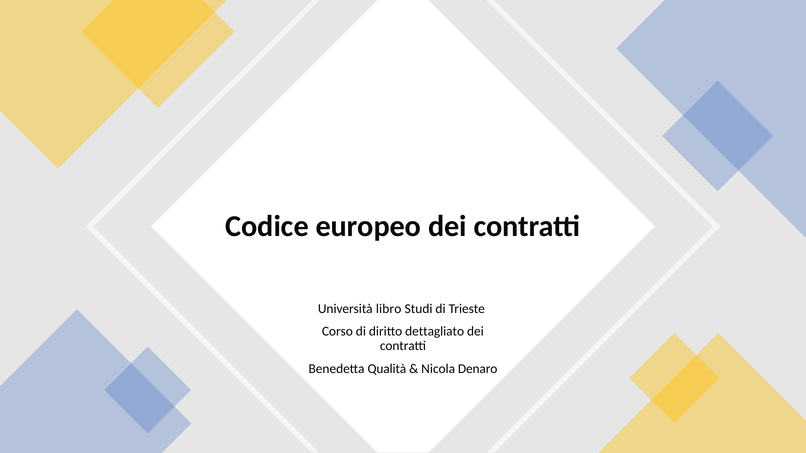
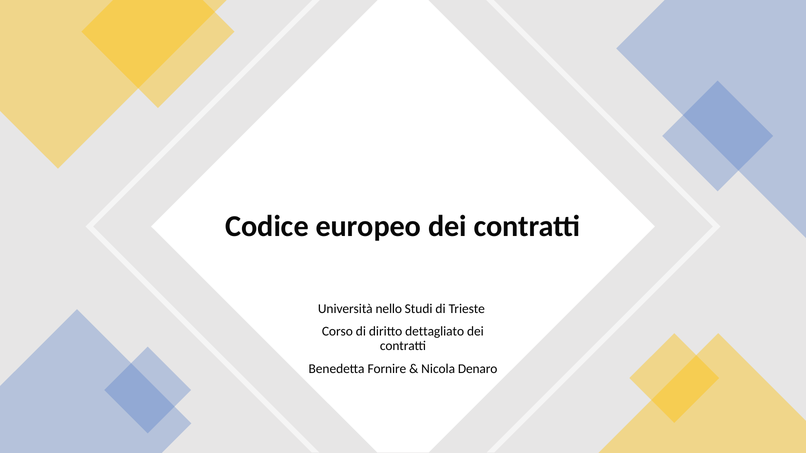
libro: libro -> nello
Qualità: Qualità -> Fornire
